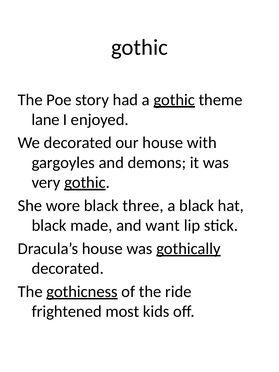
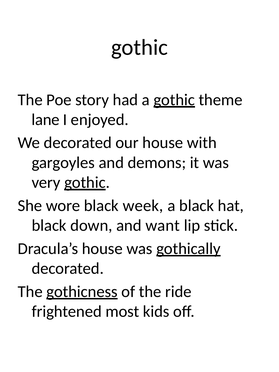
three: three -> week
made: made -> down
